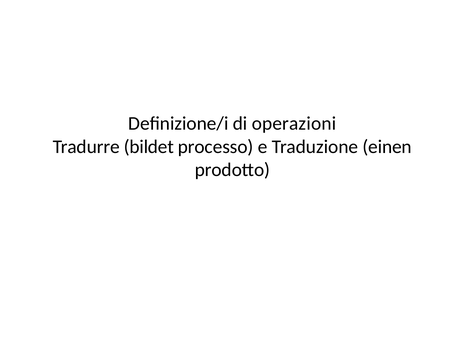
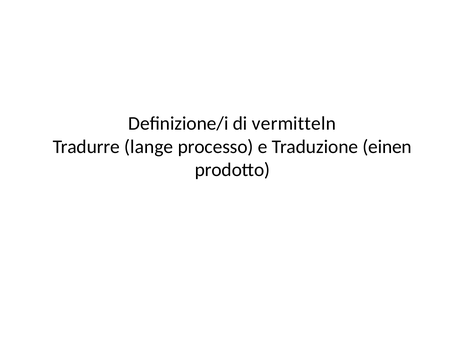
operazioni: operazioni -> vermitteln
bildet: bildet -> lange
